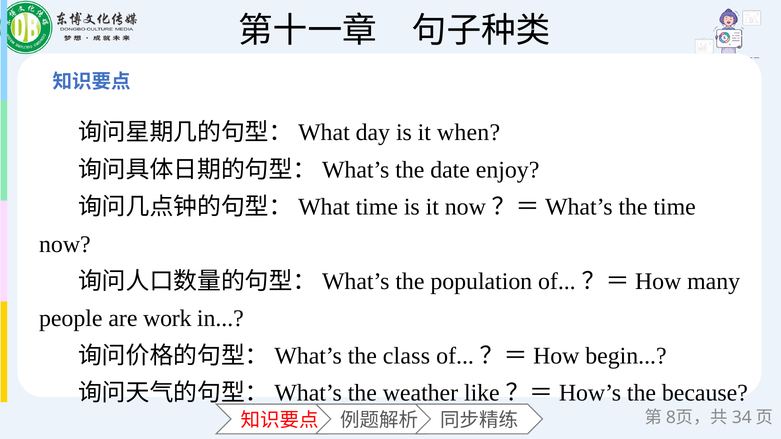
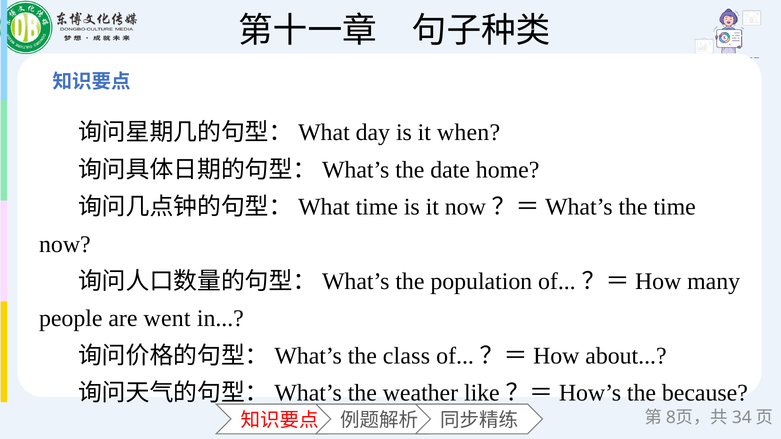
enjoy: enjoy -> home
work: work -> went
begin: begin -> about
